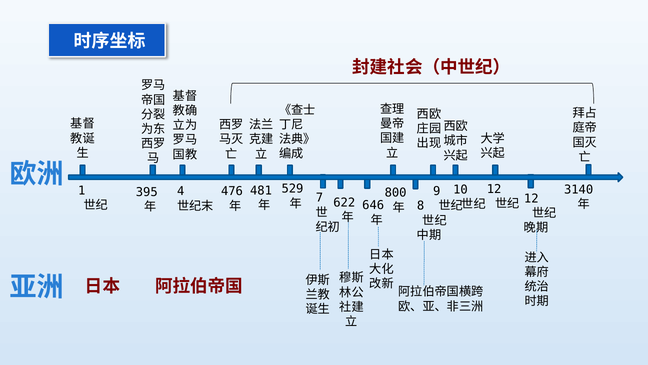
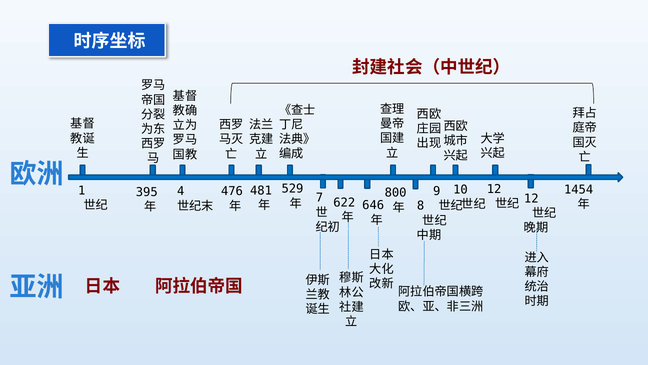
3140: 3140 -> 1454
